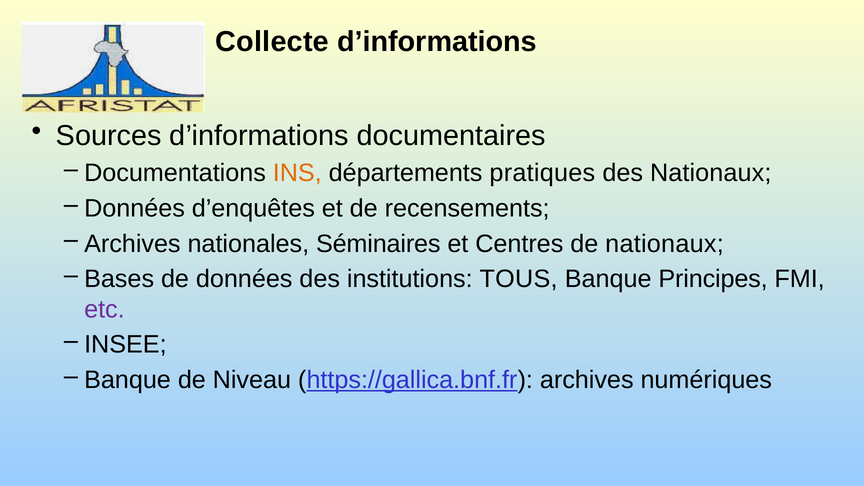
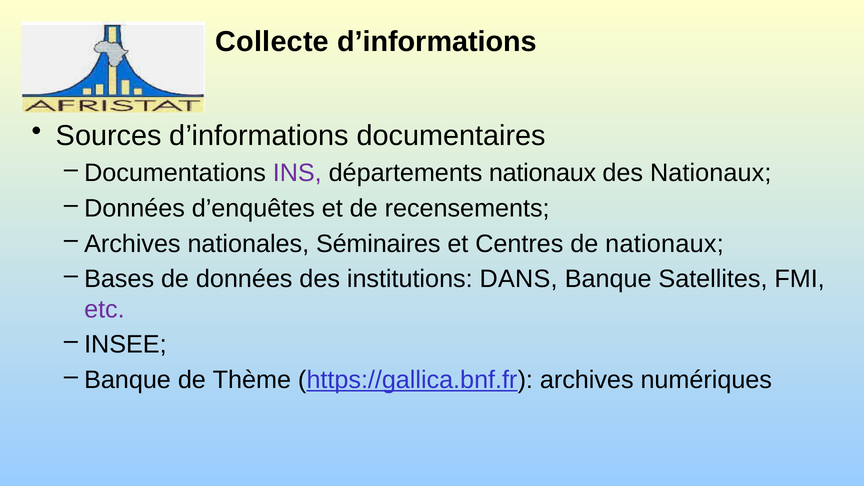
INS colour: orange -> purple
départements pratiques: pratiques -> nationaux
TOUS: TOUS -> DANS
Principes: Principes -> Satellites
Niveau: Niveau -> Thème
